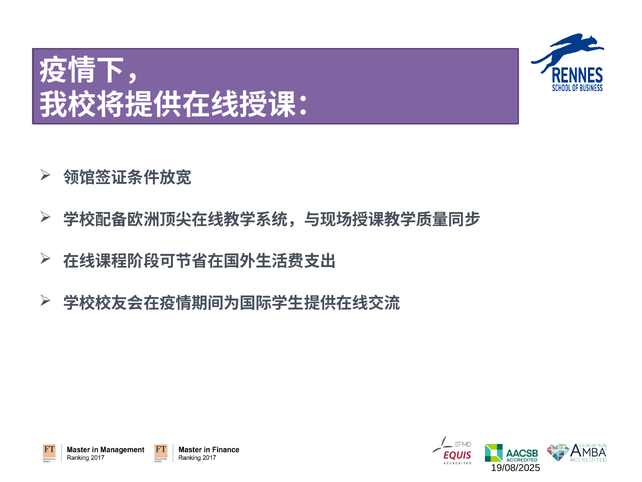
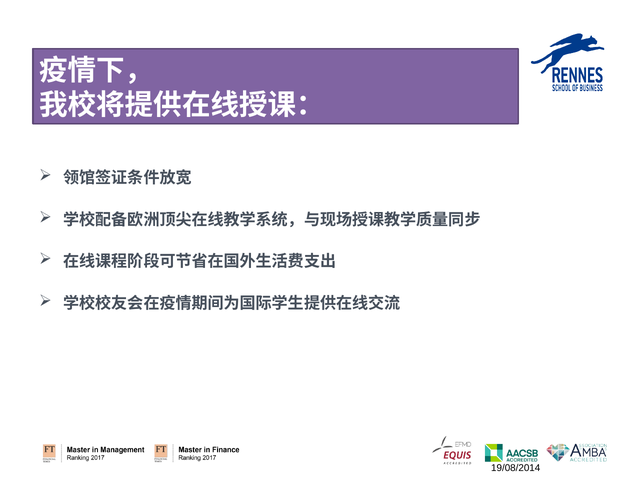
19/08/2025: 19/08/2025 -> 19/08/2014
